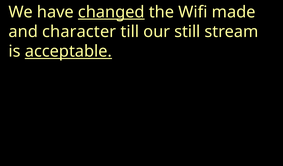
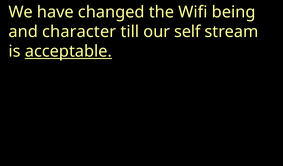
changed underline: present -> none
made: made -> being
still: still -> self
